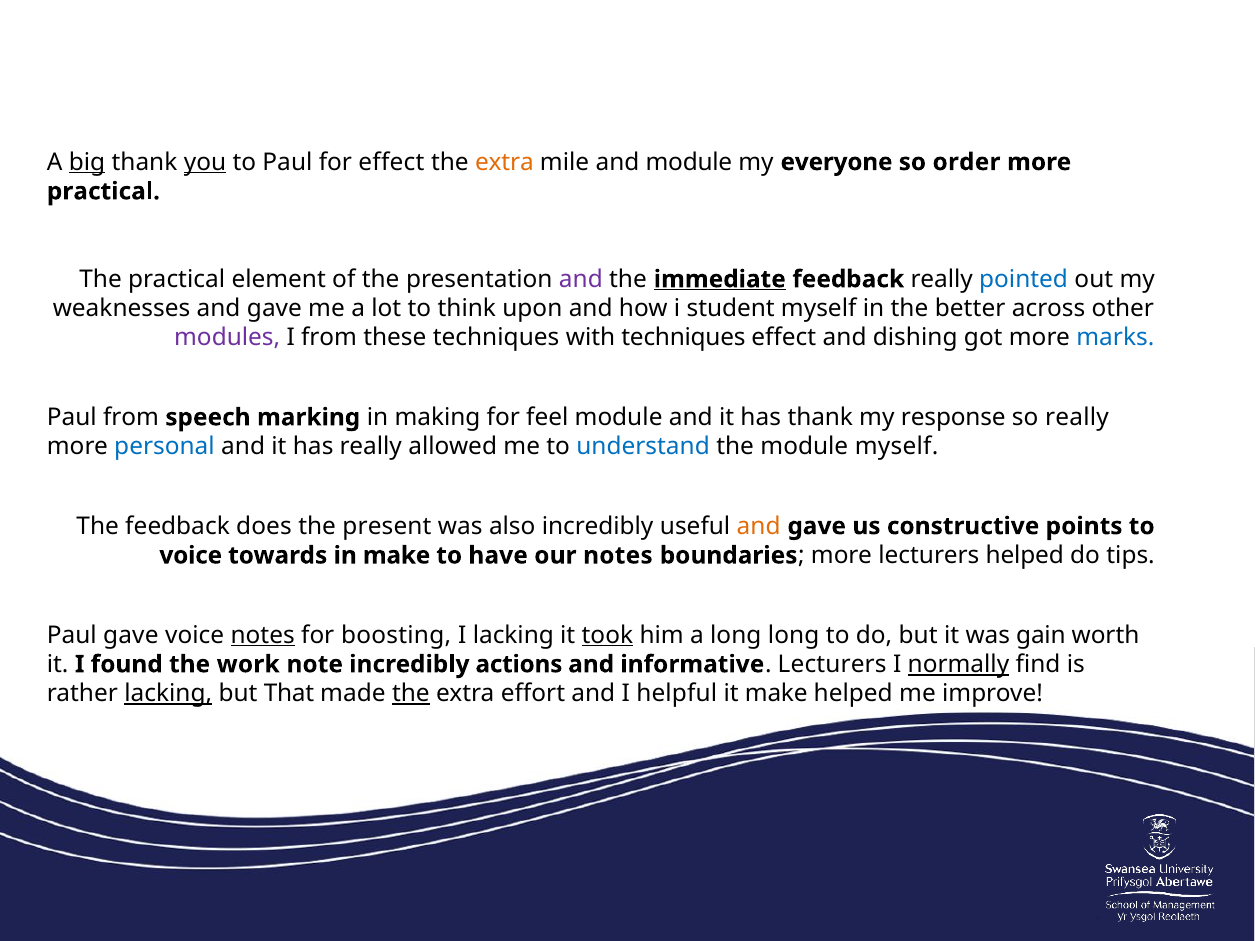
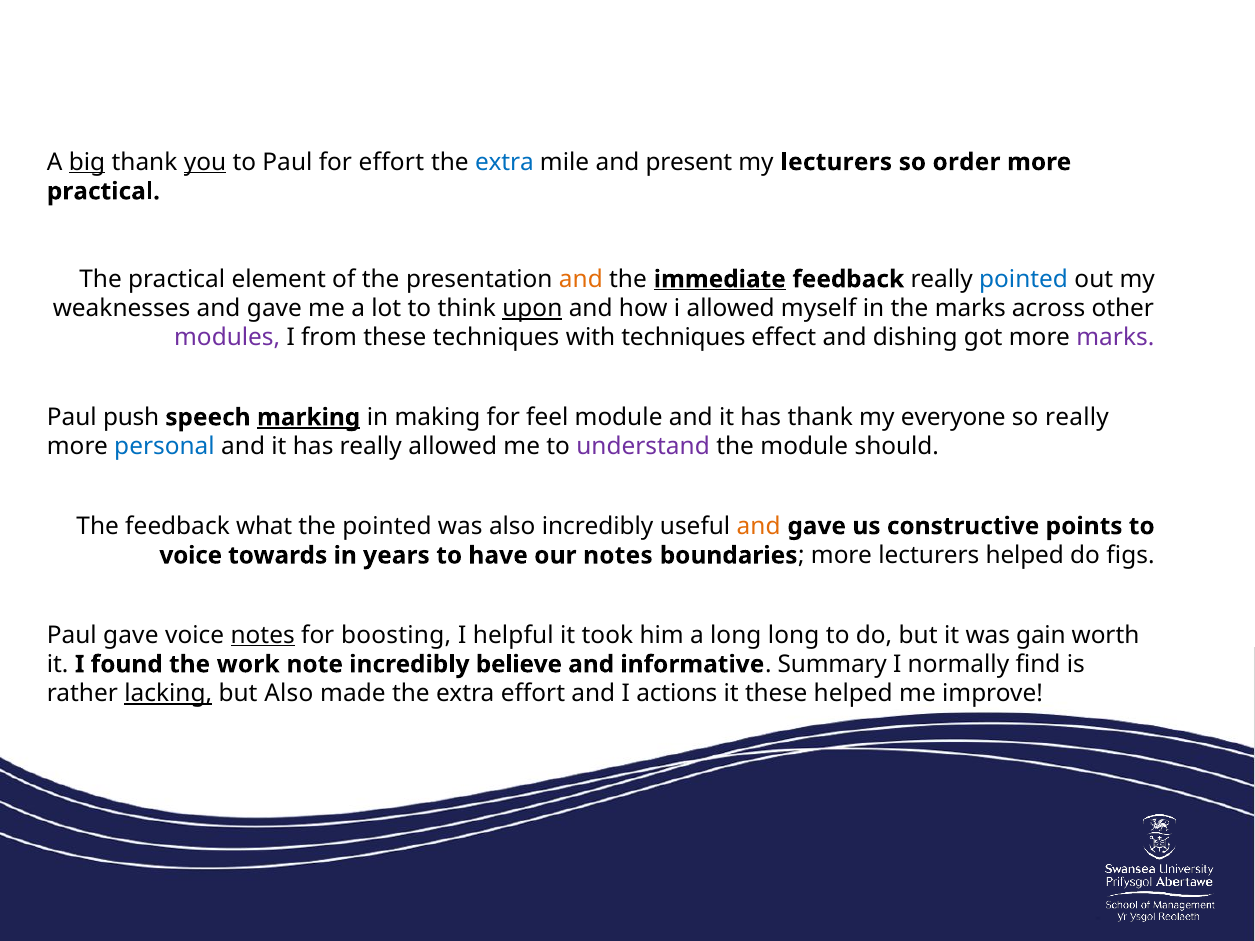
for effect: effect -> effort
extra at (504, 162) colour: orange -> blue
and module: module -> present
my everyone: everyone -> lecturers
and at (581, 279) colour: purple -> orange
upon underline: none -> present
i student: student -> allowed
the better: better -> marks
marks at (1115, 338) colour: blue -> purple
Paul from: from -> push
marking underline: none -> present
response: response -> everyone
understand colour: blue -> purple
module myself: myself -> should
does: does -> what
the present: present -> pointed
in make: make -> years
tips: tips -> figs
I lacking: lacking -> helpful
took underline: present -> none
actions: actions -> believe
informative Lecturers: Lecturers -> Summary
normally underline: present -> none
but That: That -> Also
the at (411, 694) underline: present -> none
helpful: helpful -> actions
it make: make -> these
